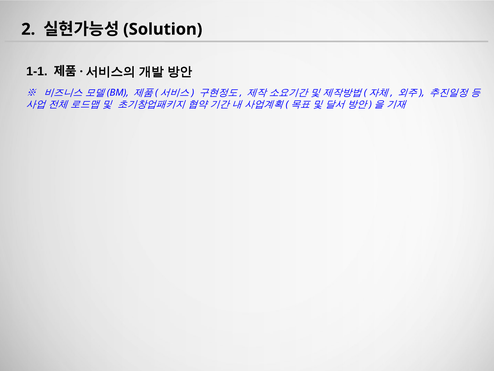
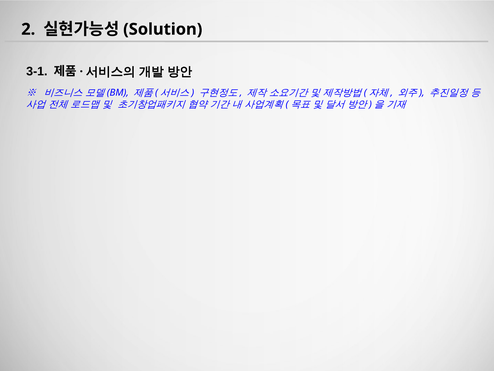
1-1: 1-1 -> 3-1
